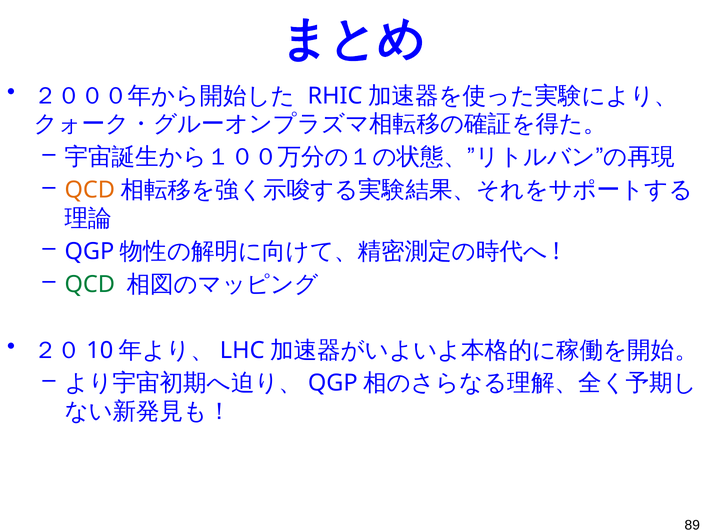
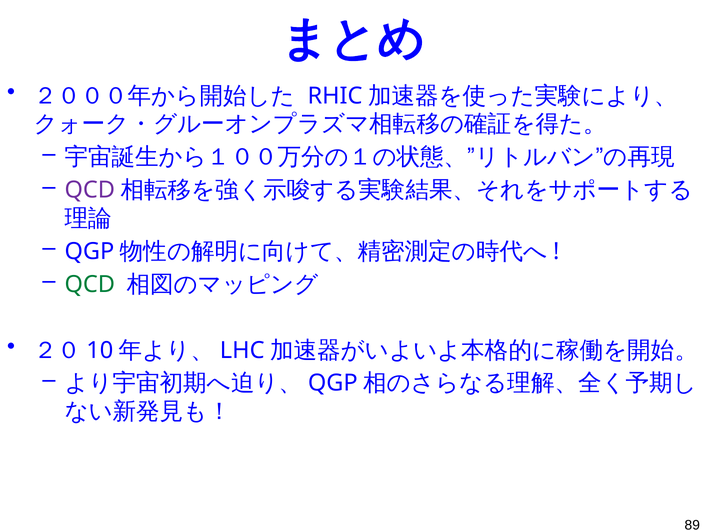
QCD at (90, 190) colour: orange -> purple
